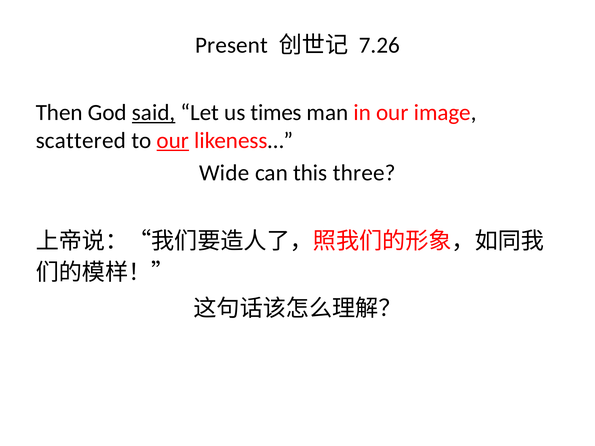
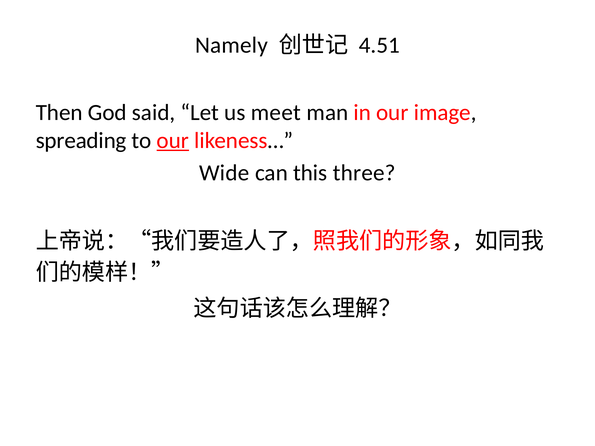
Present: Present -> Namely
7.26: 7.26 -> 4.51
said underline: present -> none
times: times -> meet
scattered: scattered -> spreading
